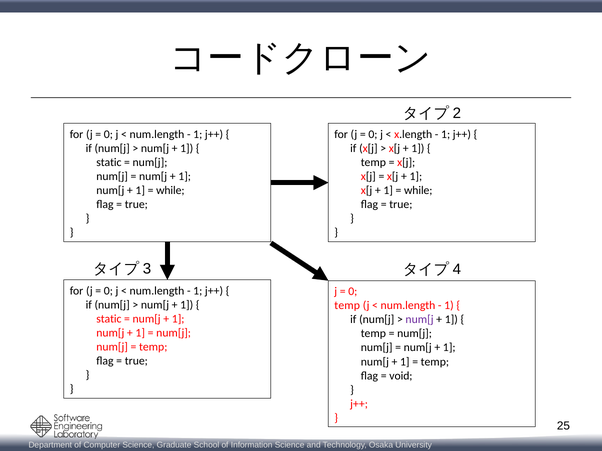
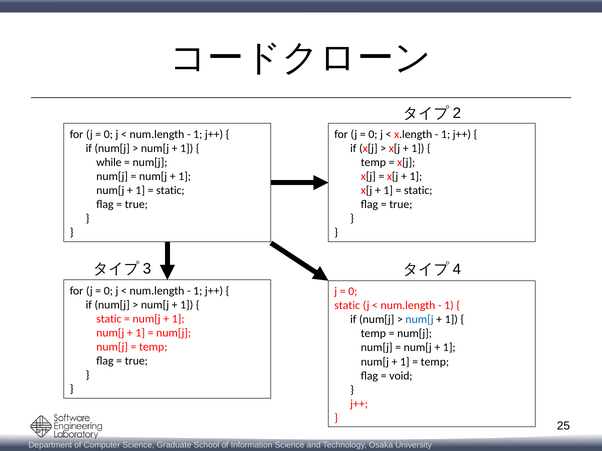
static at (109, 163): static -> while
while at (170, 191): while -> static
while at (418, 191): while -> static
temp at (347, 306): temp -> static
num[j at (420, 320) colour: purple -> blue
